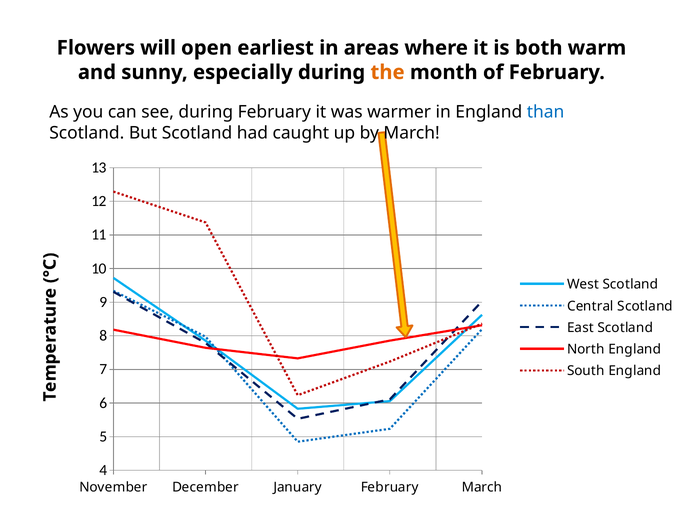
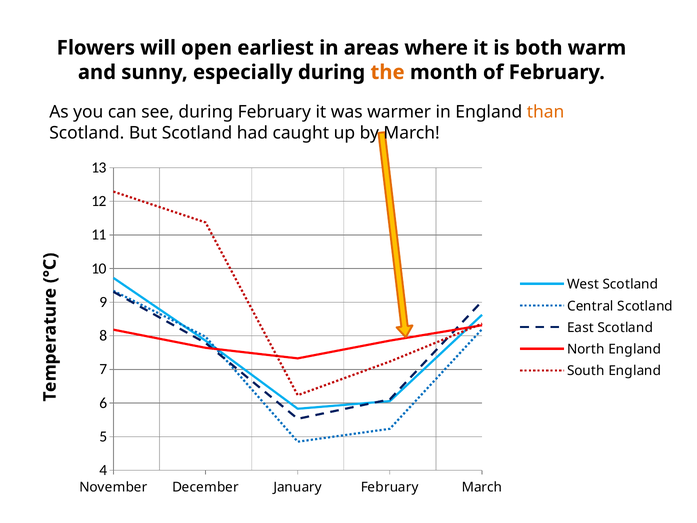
than colour: blue -> orange
